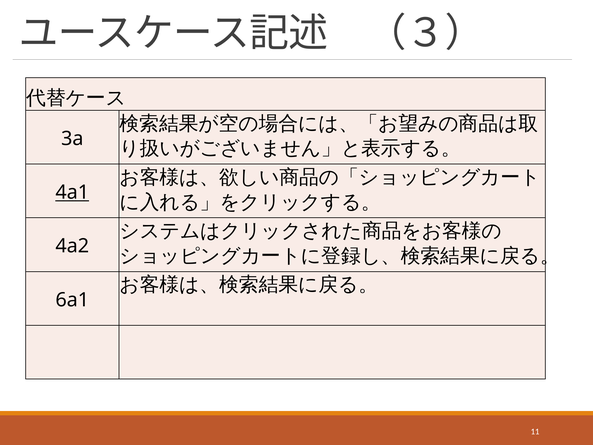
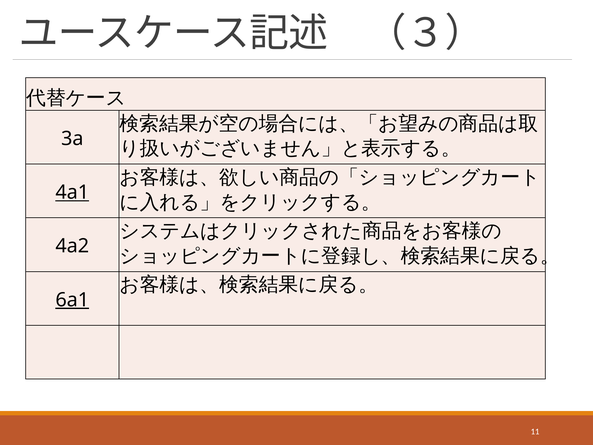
6a1 underline: none -> present
